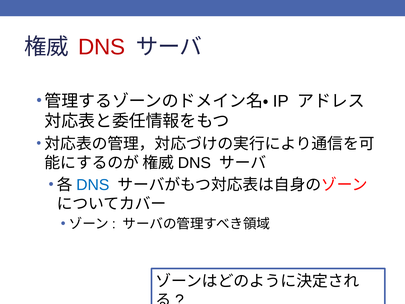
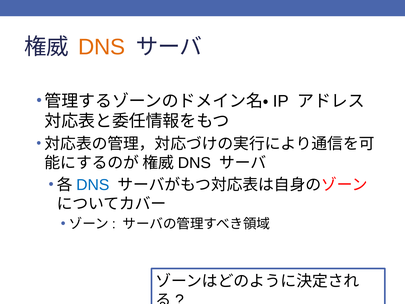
DNS at (102, 47) colour: red -> orange
